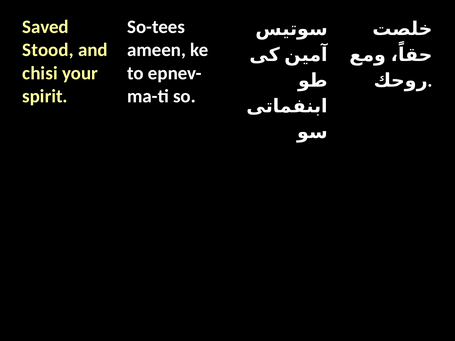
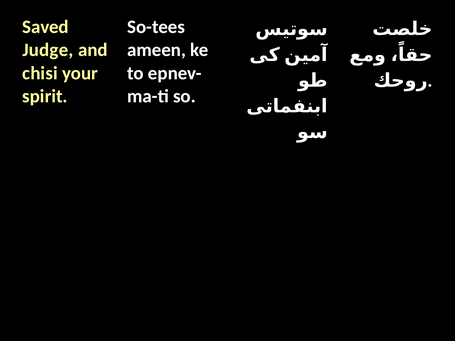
Stood: Stood -> Judge
